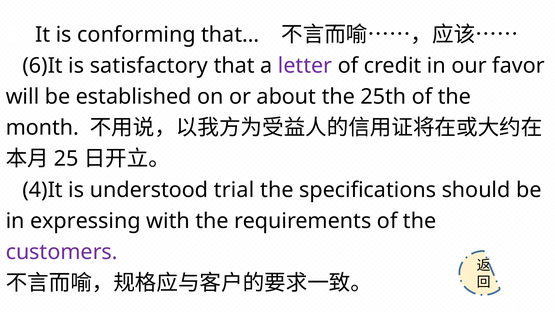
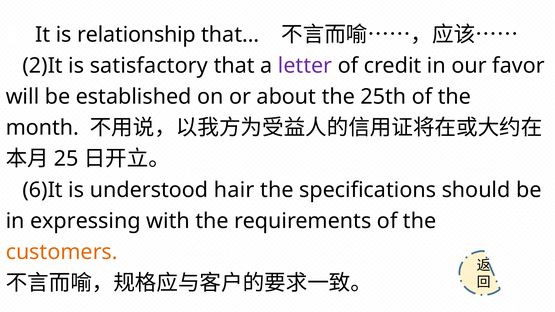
conforming: conforming -> relationship
6)It: 6)It -> 2)It
4)It: 4)It -> 6)It
trial: trial -> hair
customers colour: purple -> orange
